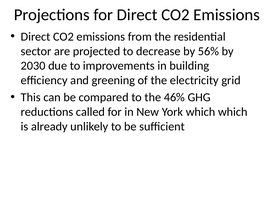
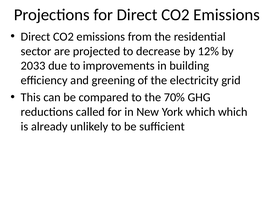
56%: 56% -> 12%
2030: 2030 -> 2033
46%: 46% -> 70%
